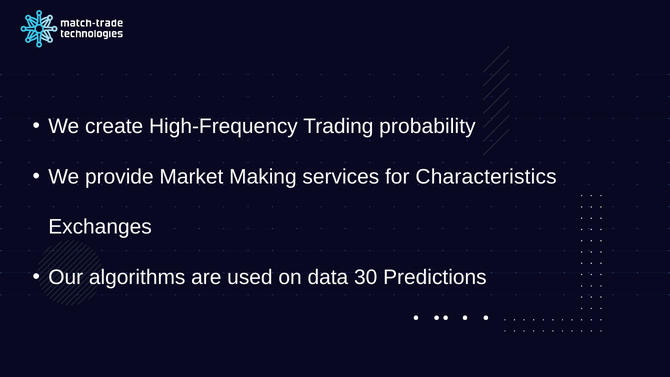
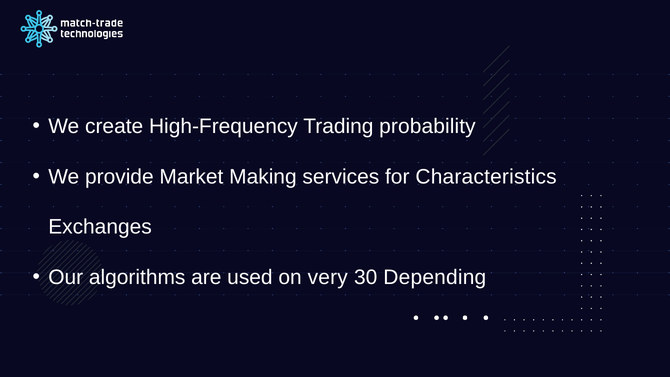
data: data -> very
Predictions: Predictions -> Depending
